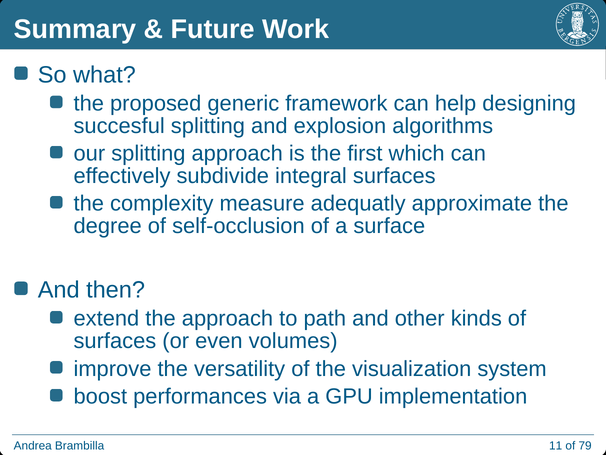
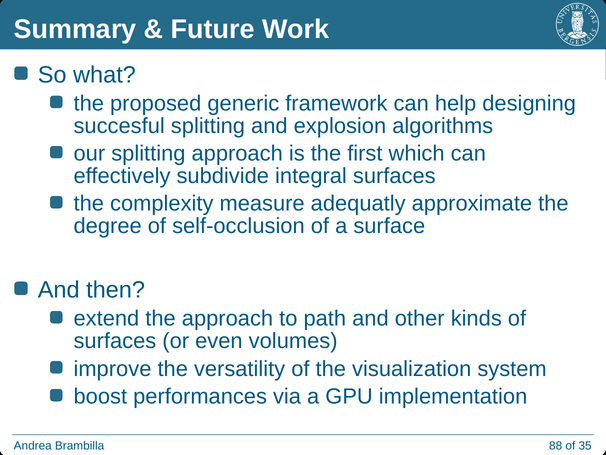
11: 11 -> 88
79: 79 -> 35
